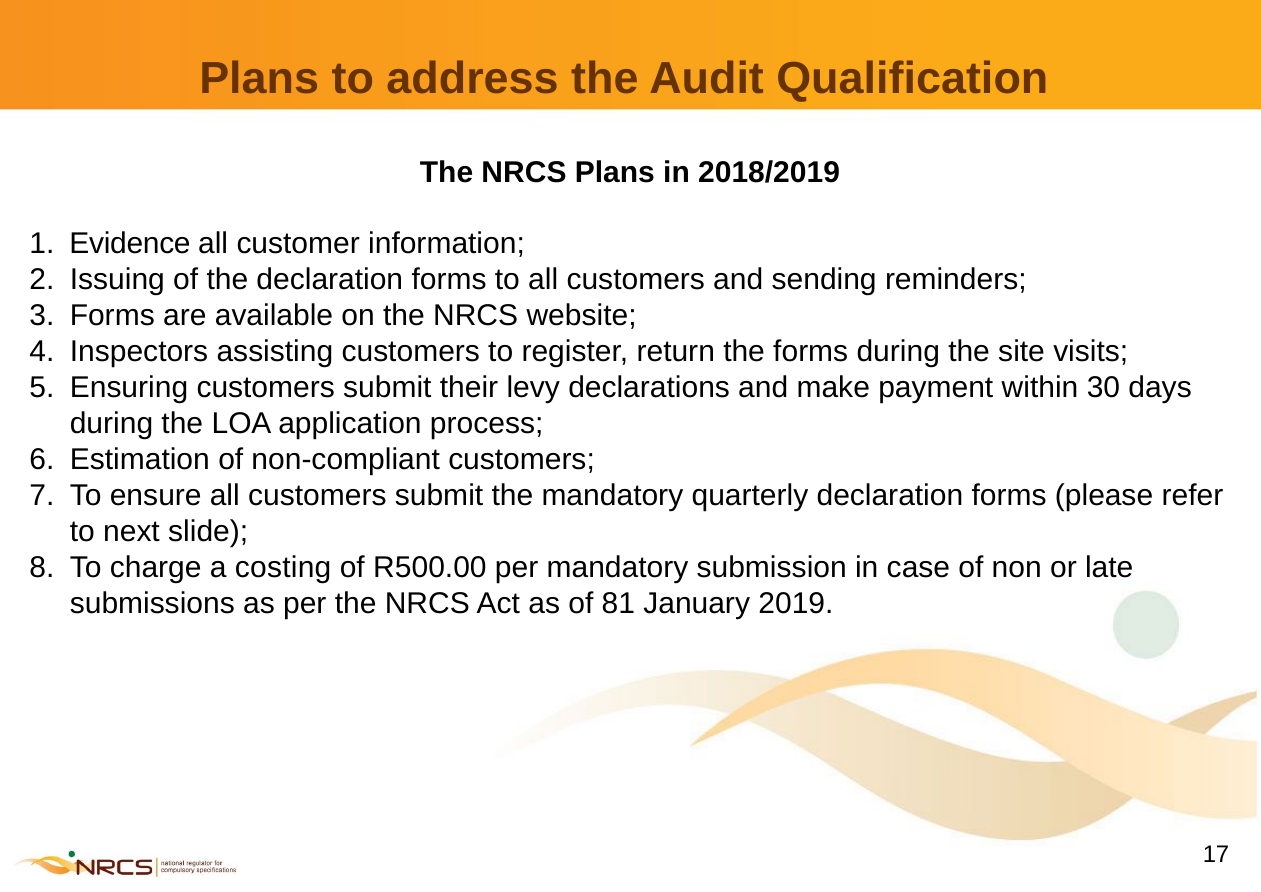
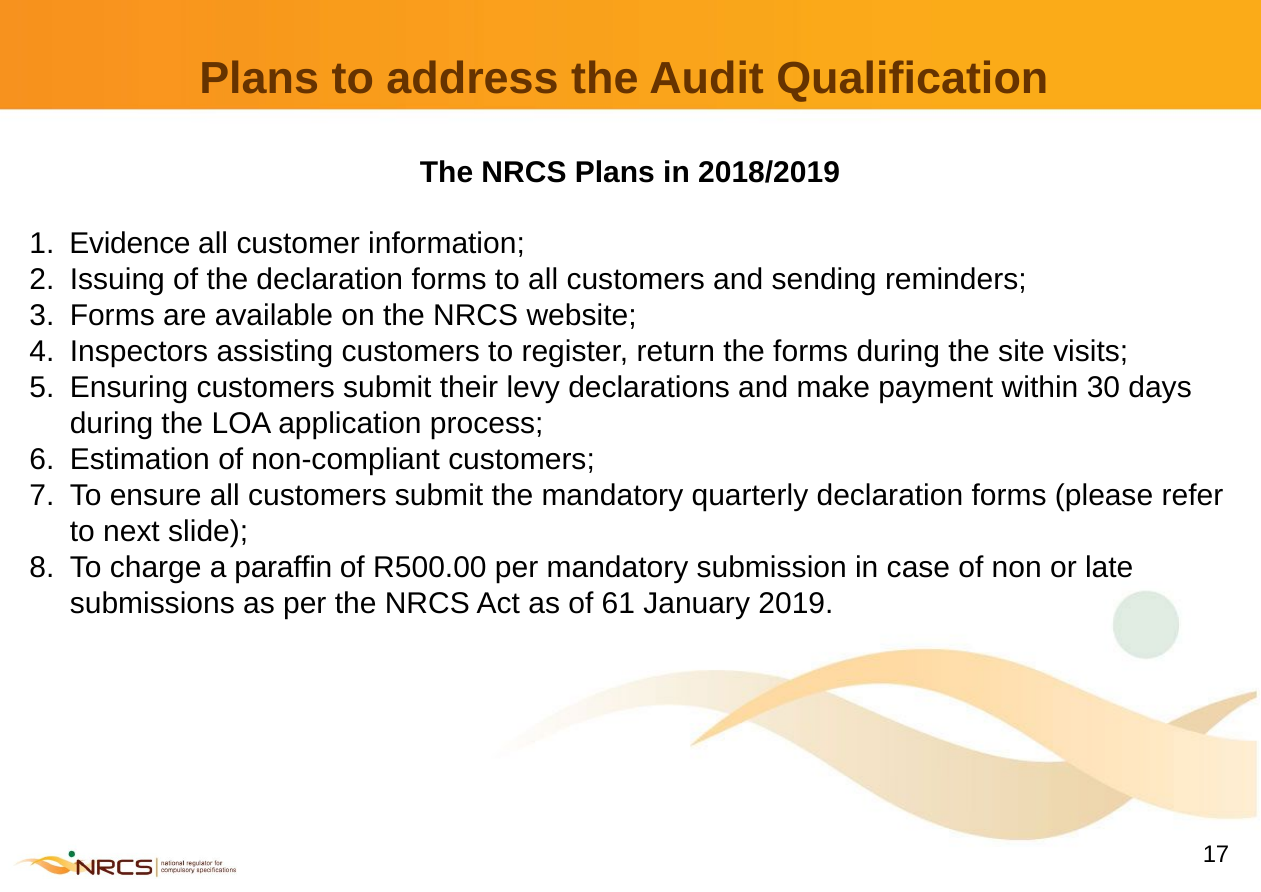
costing: costing -> paraffin
81: 81 -> 61
